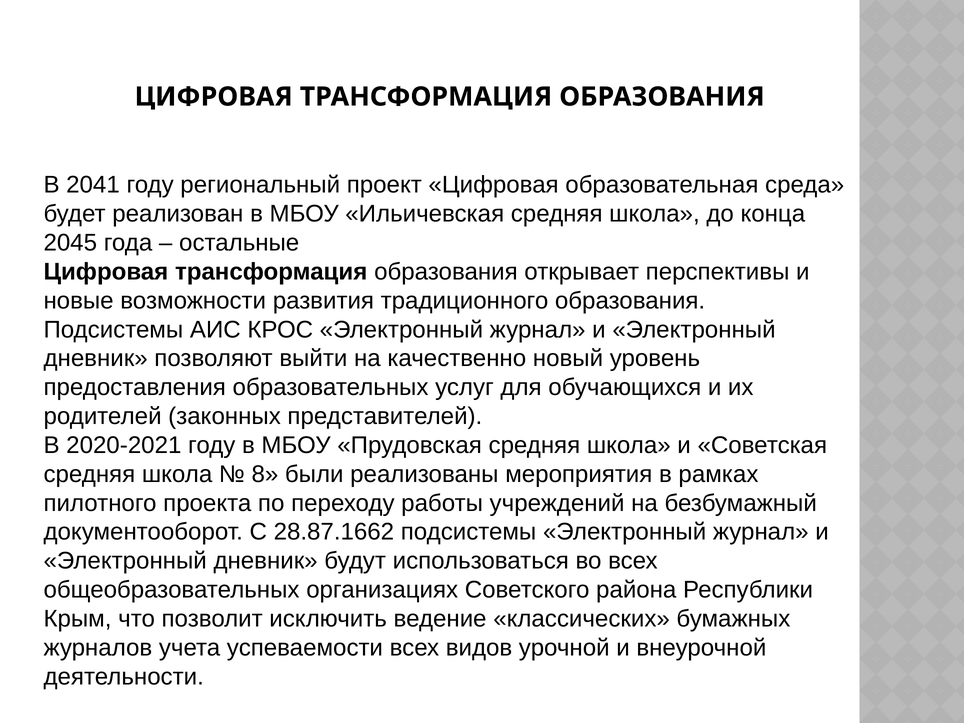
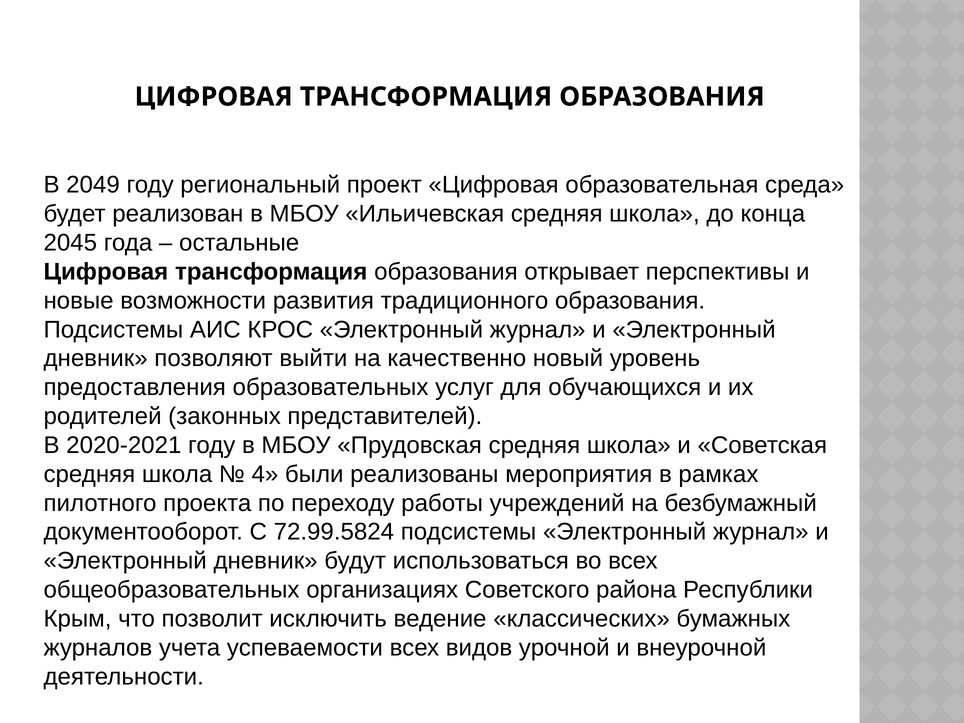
2041: 2041 -> 2049
8: 8 -> 4
28.87.1662: 28.87.1662 -> 72.99.5824
